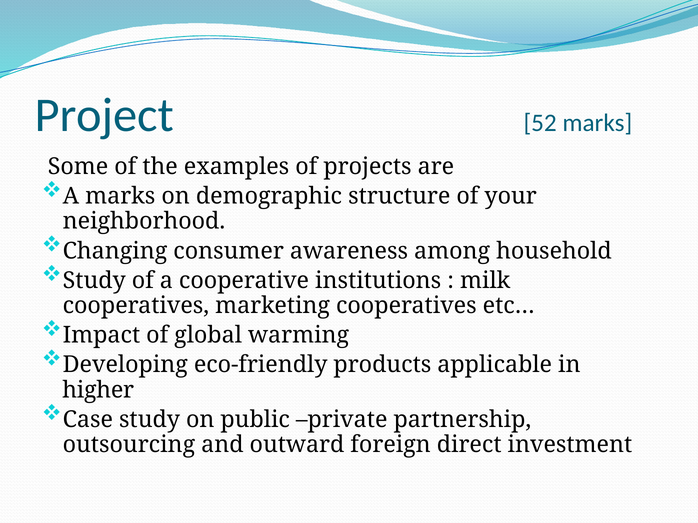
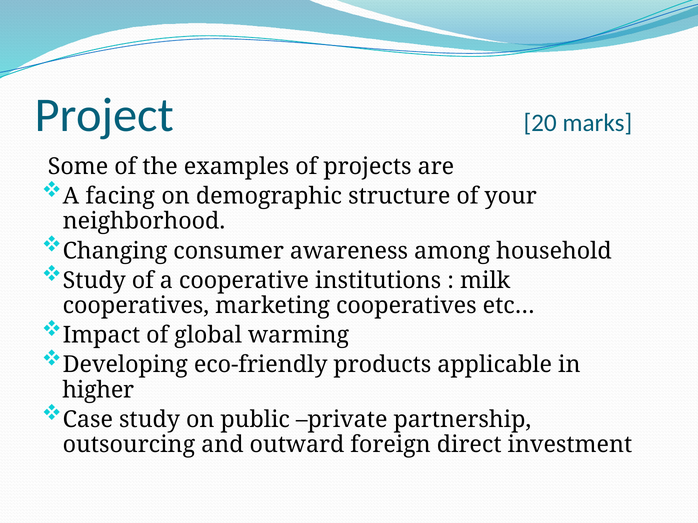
52: 52 -> 20
A marks: marks -> facing
